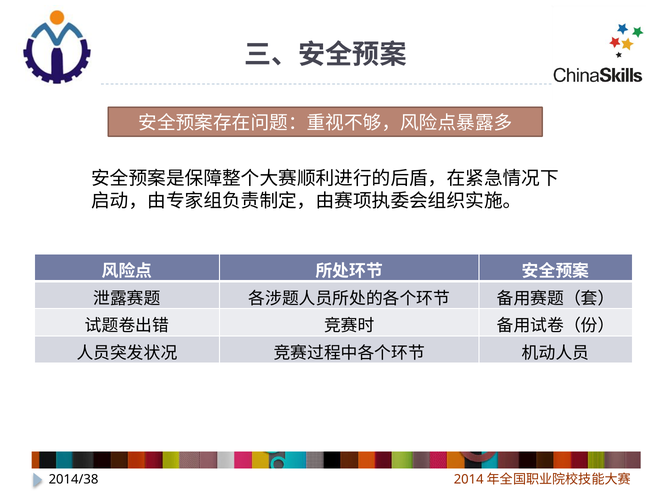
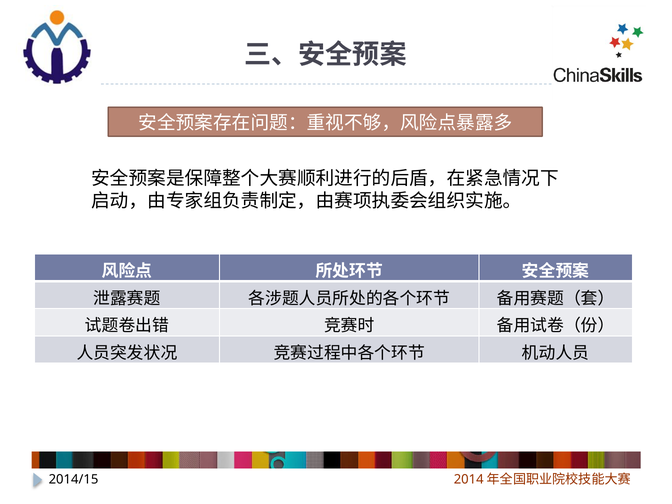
2014/38: 2014/38 -> 2014/15
